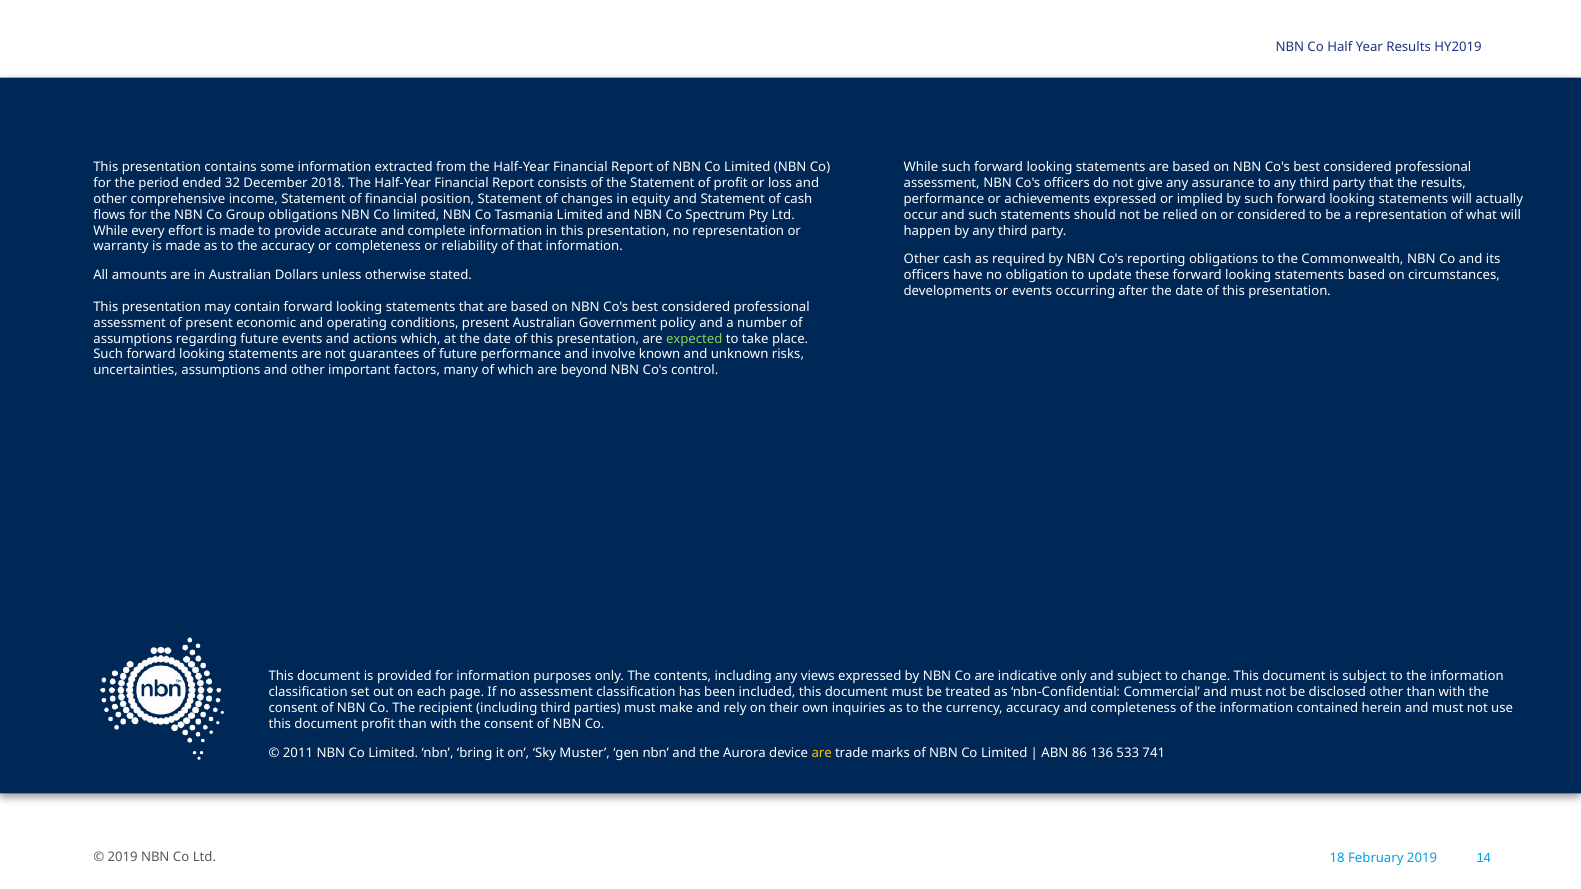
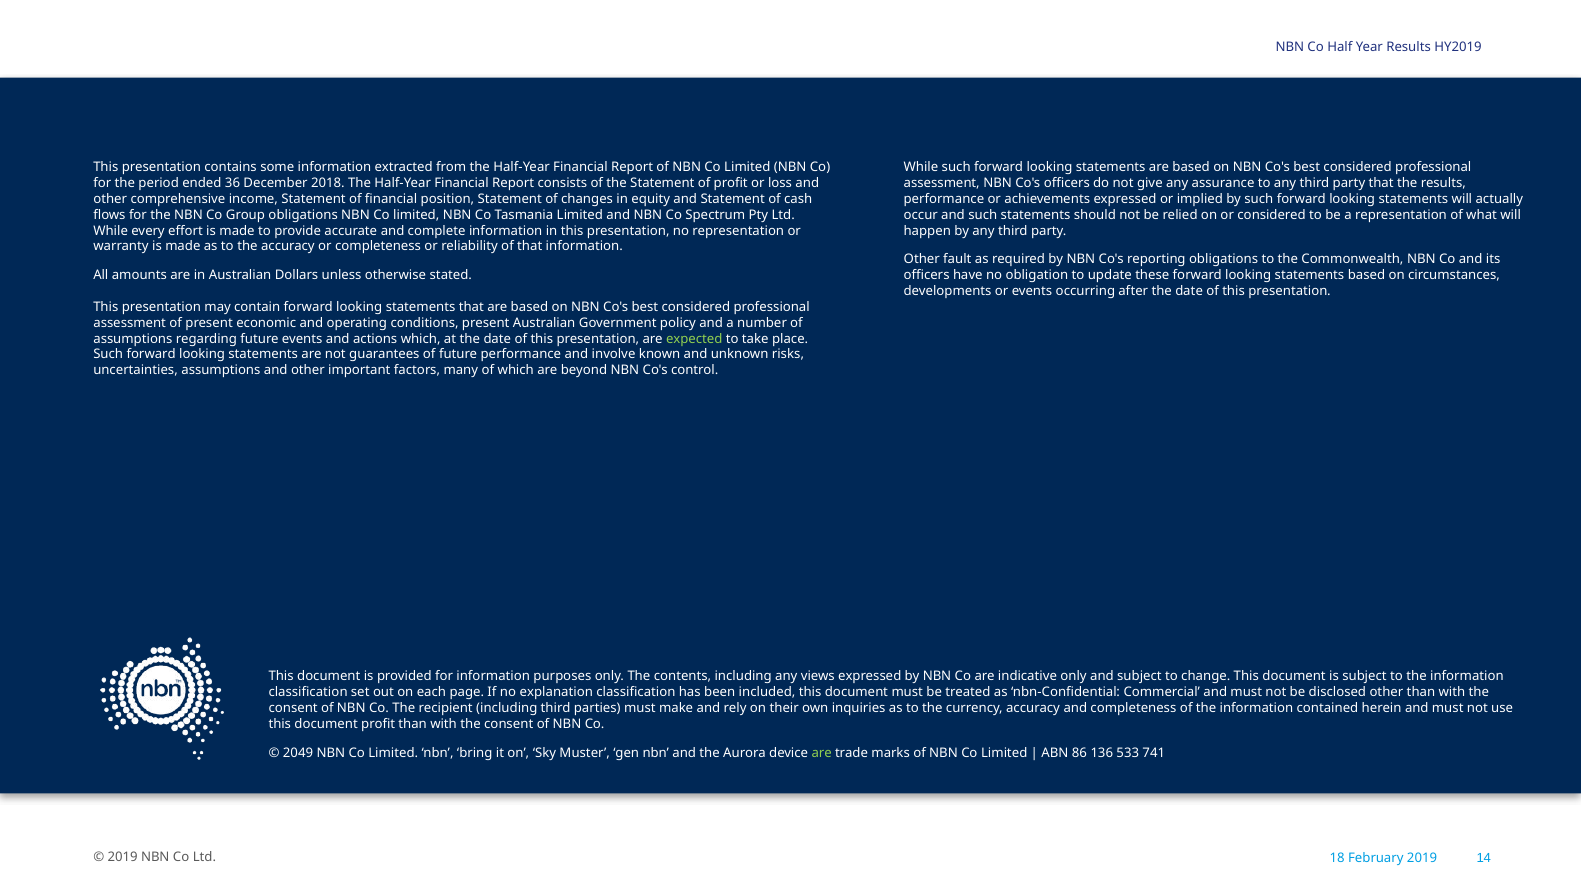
32: 32 -> 36
Other cash: cash -> fault
no assessment: assessment -> explanation
2011: 2011 -> 2049
are at (822, 753) colour: yellow -> light green
